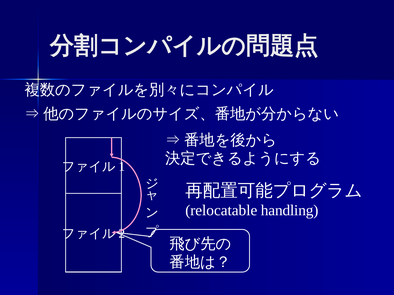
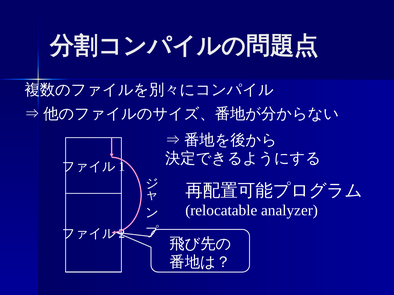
handling: handling -> analyzer
